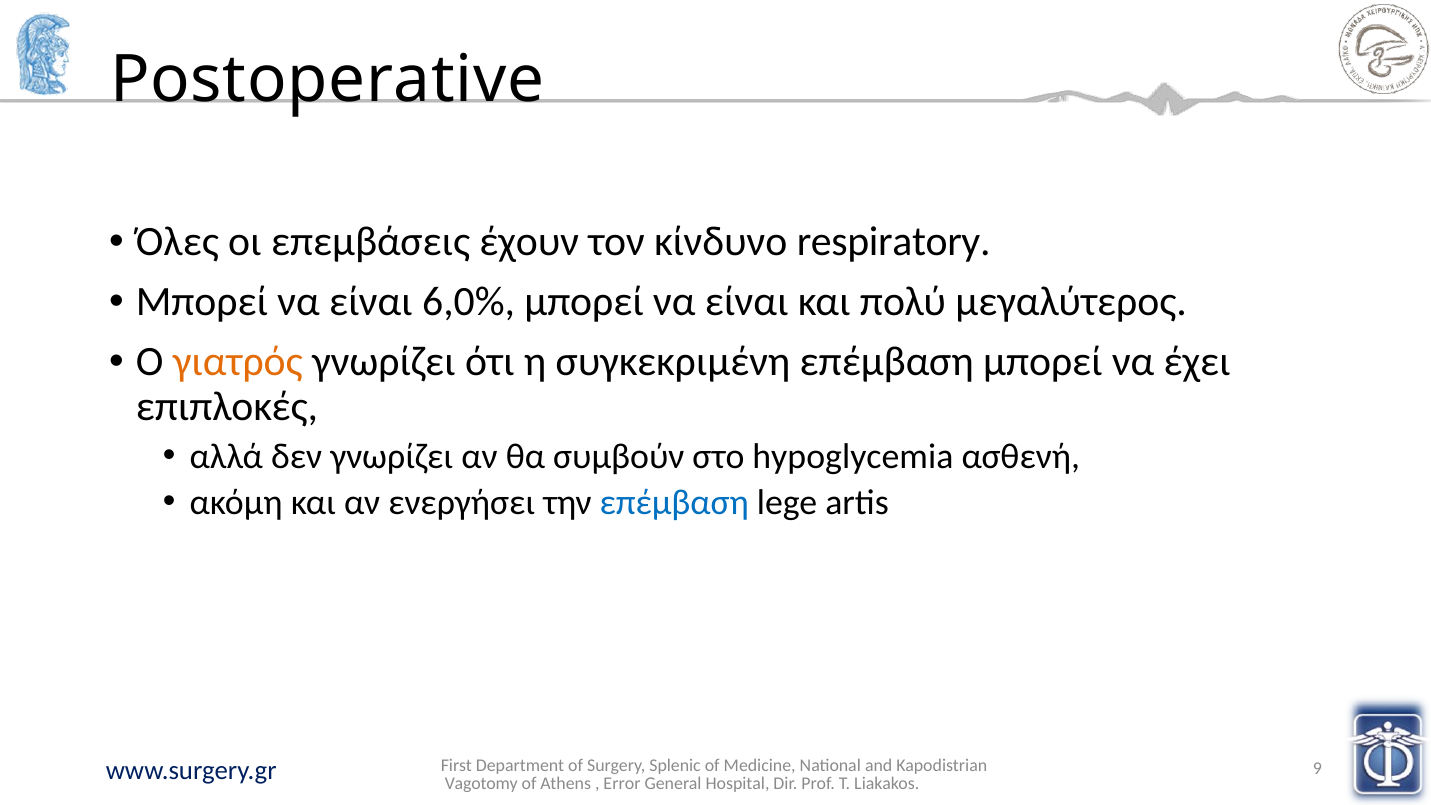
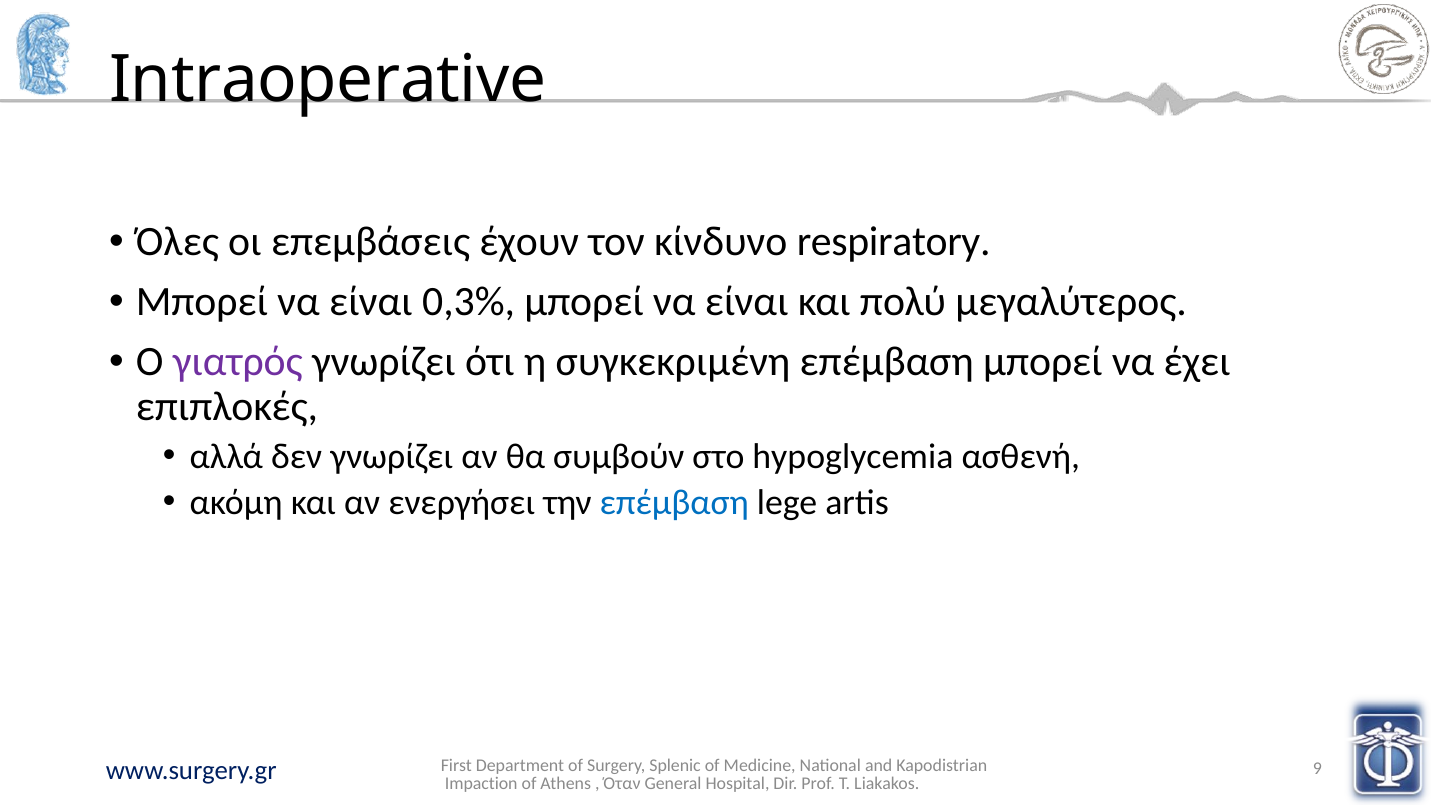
Postoperative: Postoperative -> Intraoperative
6,0%: 6,0% -> 0,3%
γιατρός colour: orange -> purple
Vagotomy: Vagotomy -> Impaction
Error: Error -> Όταν
